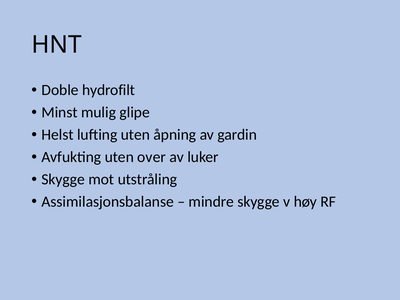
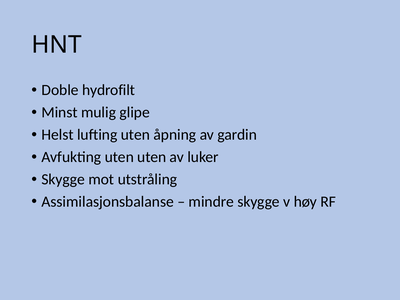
uten over: over -> uten
